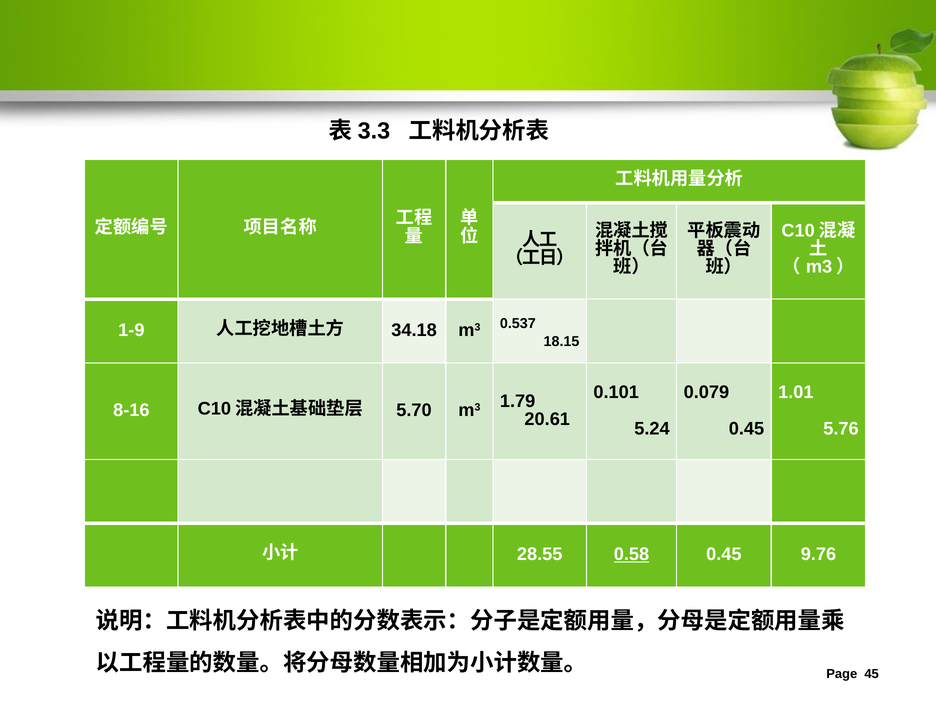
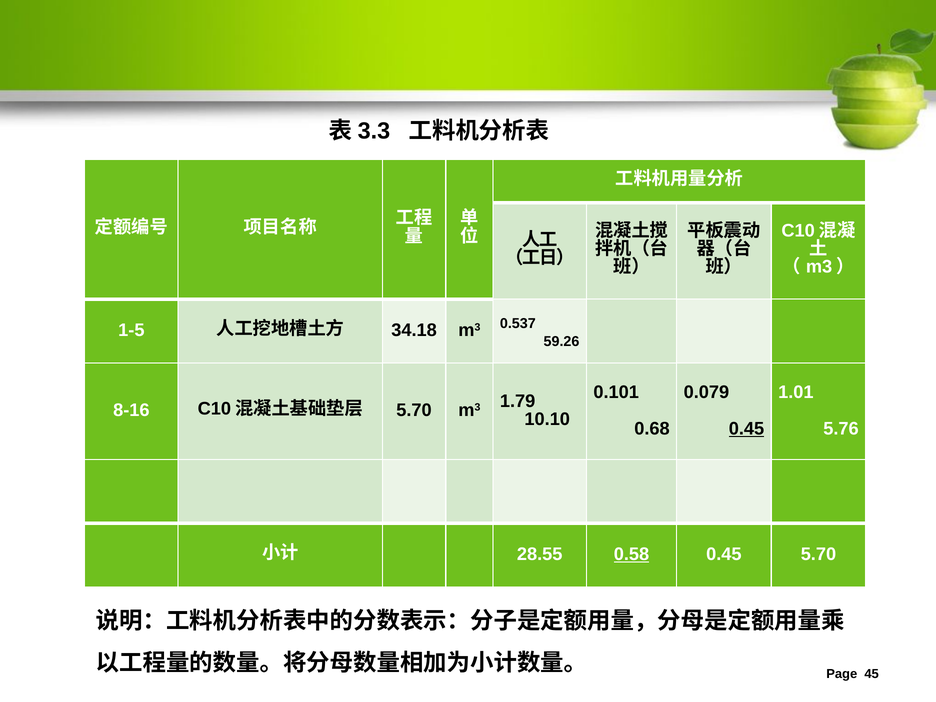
1-9: 1-9 -> 1-5
18.15: 18.15 -> 59.26
20.61: 20.61 -> 10.10
5.24: 5.24 -> 0.68
0.45 at (747, 429) underline: none -> present
0.45 9.76: 9.76 -> 5.70
